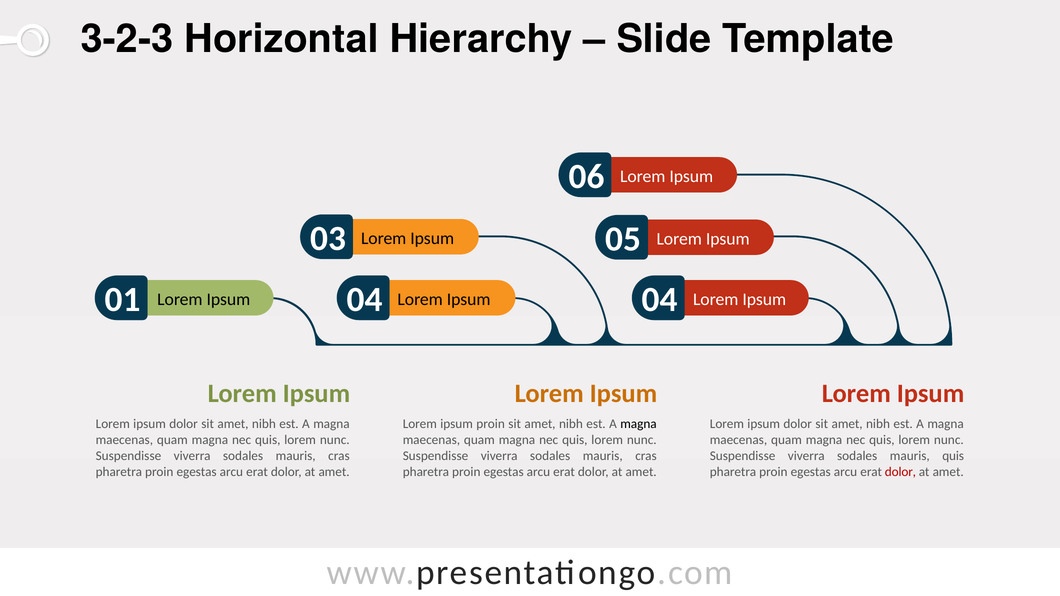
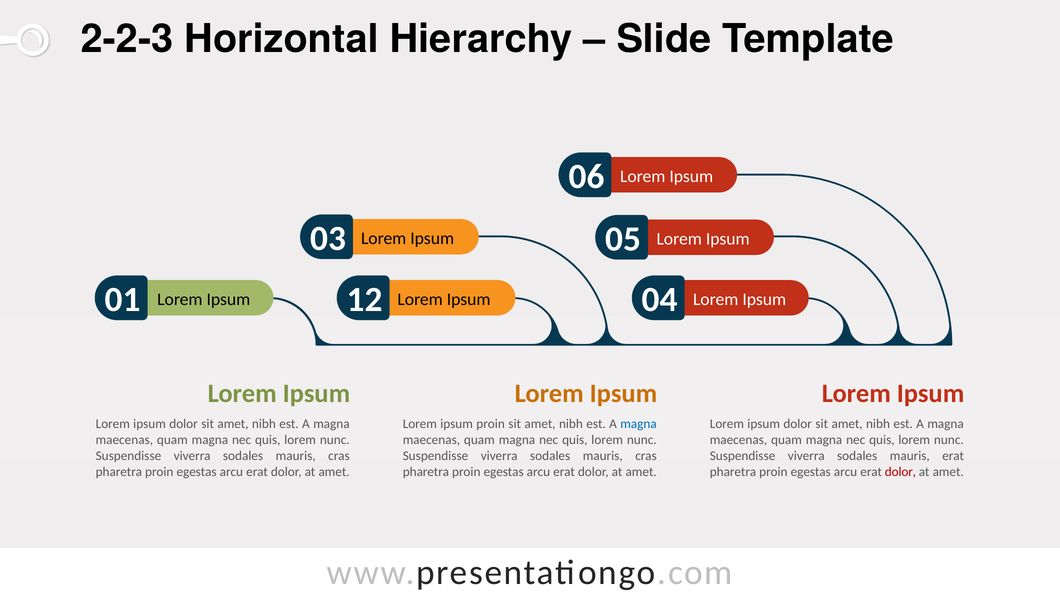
3-2-3: 3-2-3 -> 2-2-3
01 Lorem Ipsum 04: 04 -> 12
magna at (639, 424) colour: black -> blue
mauris quis: quis -> erat
